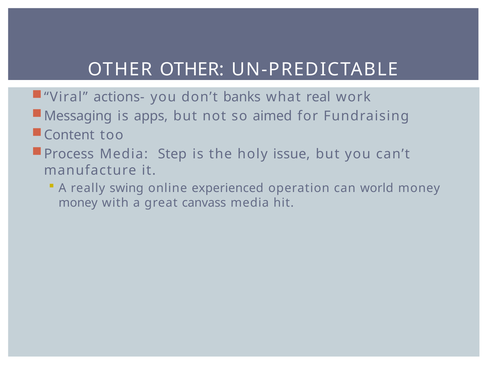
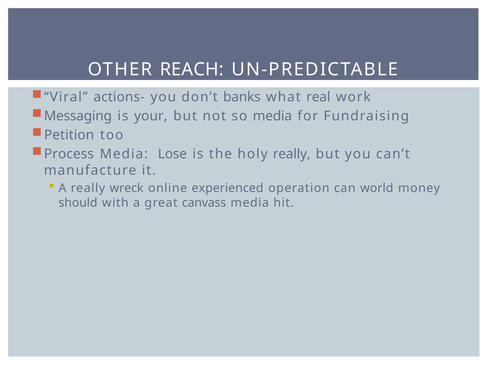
OTHER OTHER: OTHER -> REACH
apps: apps -> your
so aimed: aimed -> media
Content: Content -> Petition
Step: Step -> Lose
holy issue: issue -> really
swing: swing -> wreck
money at (78, 203): money -> should
